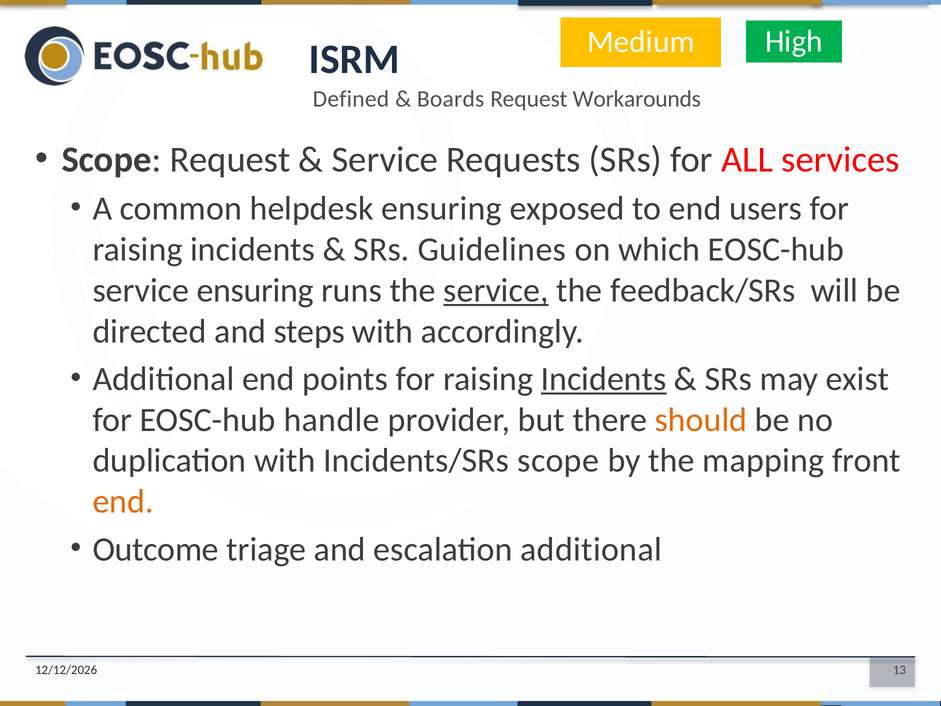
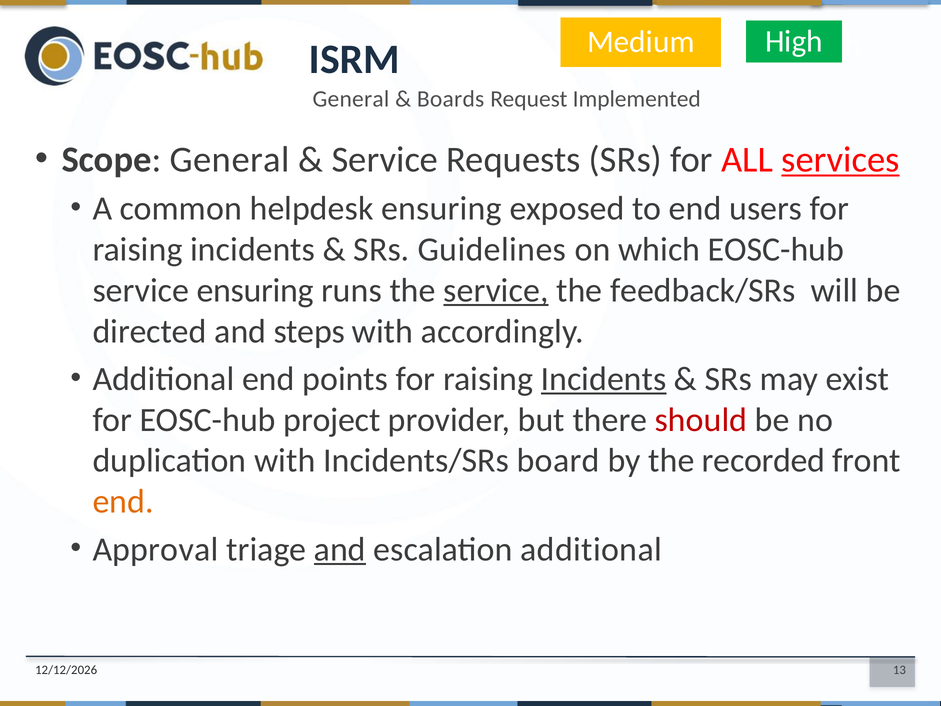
Defined at (351, 99): Defined -> General
Workarounds: Workarounds -> Implemented
Scope Request: Request -> General
services underline: none -> present
handle: handle -> project
should colour: orange -> red
Incidents/SRs scope: scope -> board
mapping: mapping -> recorded
Outcome: Outcome -> Approval
and at (340, 549) underline: none -> present
